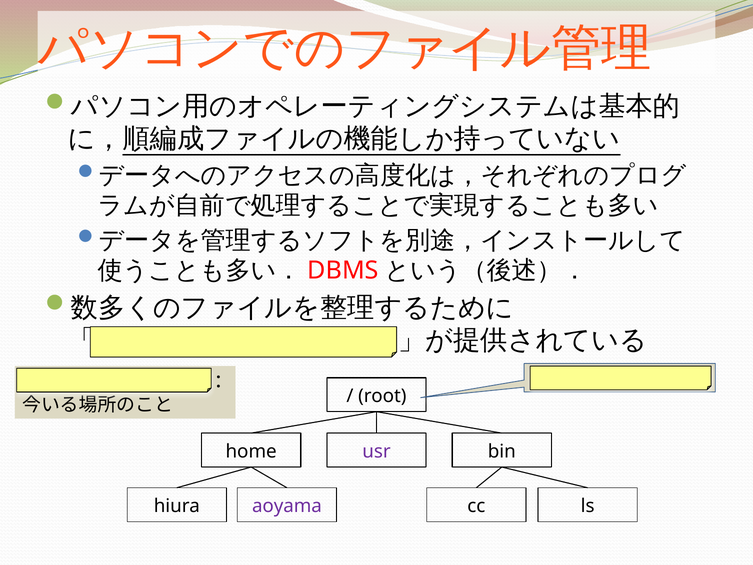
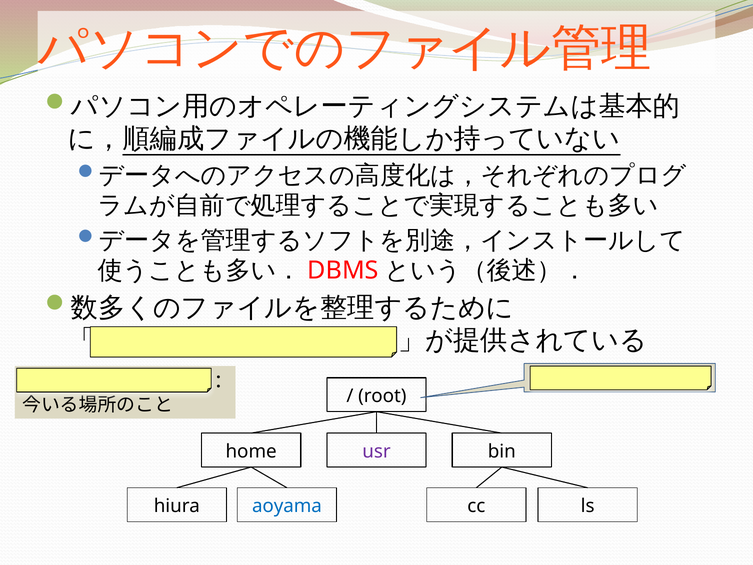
aoyama colour: purple -> blue
